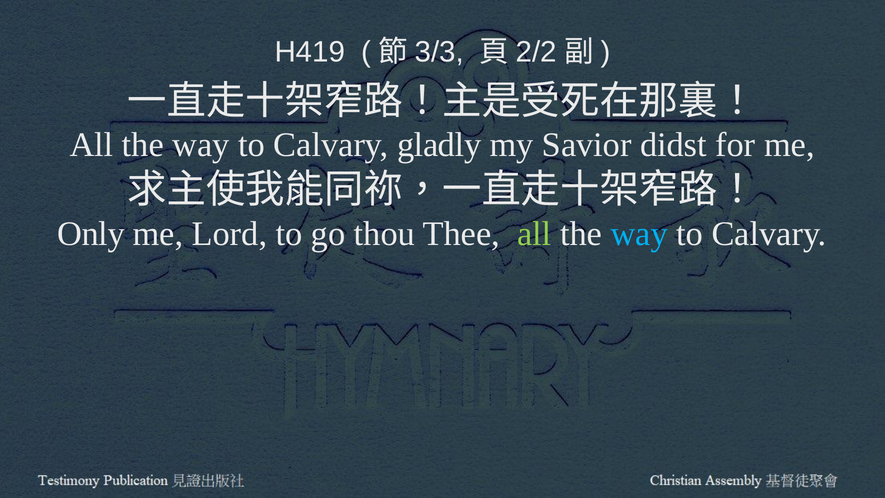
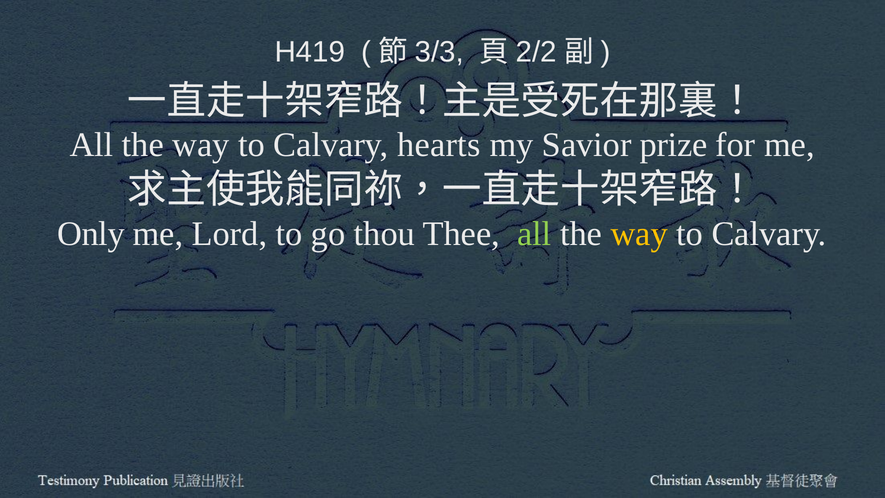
gladly: gladly -> hearts
didst: didst -> prize
way at (639, 234) colour: light blue -> yellow
